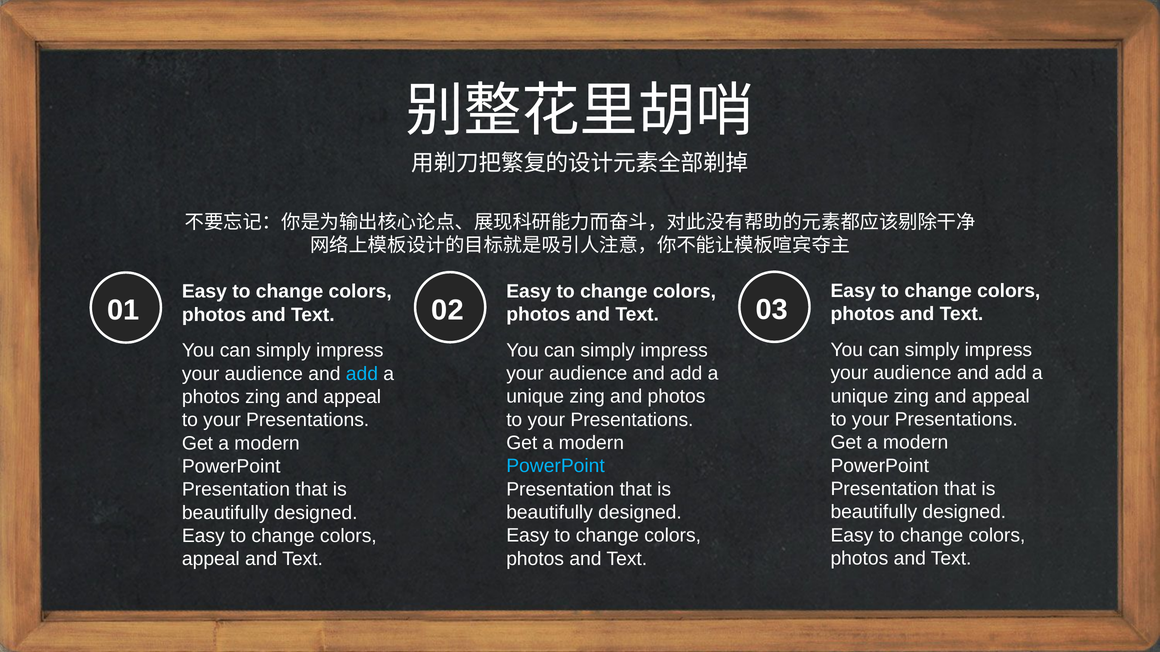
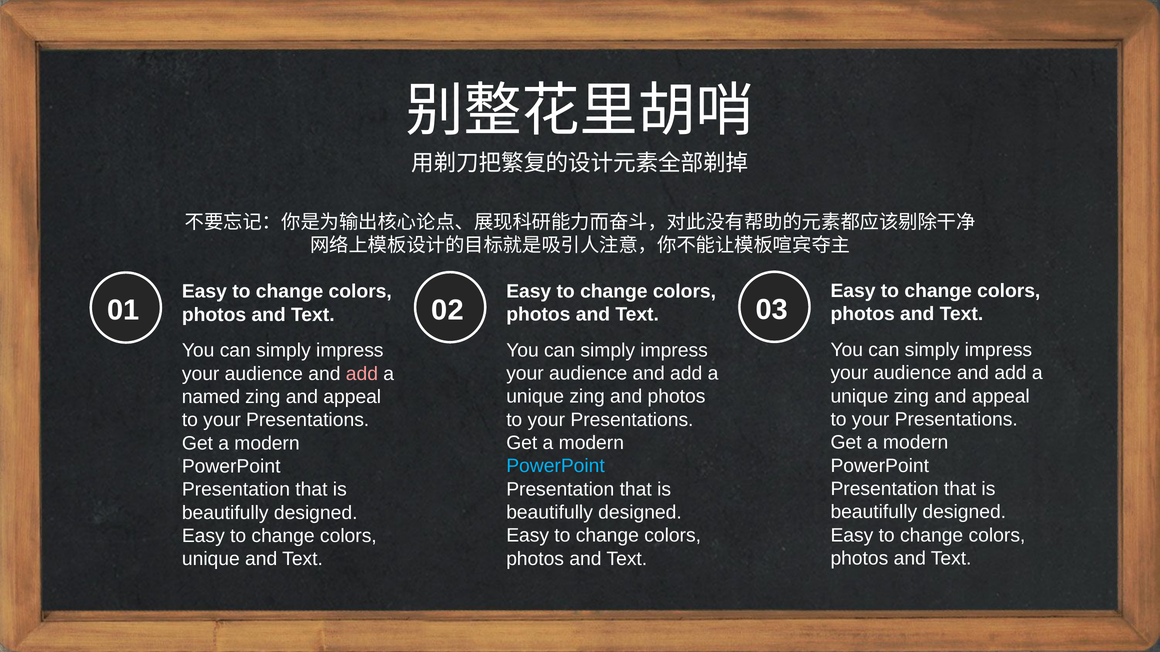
add at (362, 374) colour: light blue -> pink
photos at (211, 397): photos -> named
appeal at (211, 560): appeal -> unique
